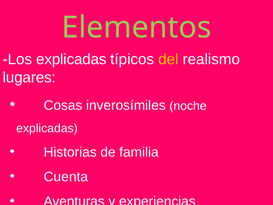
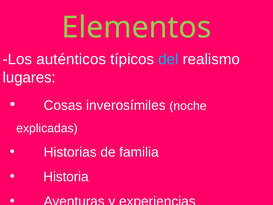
Los explicadas: explicadas -> auténticos
del colour: yellow -> light blue
Cuenta: Cuenta -> Historia
